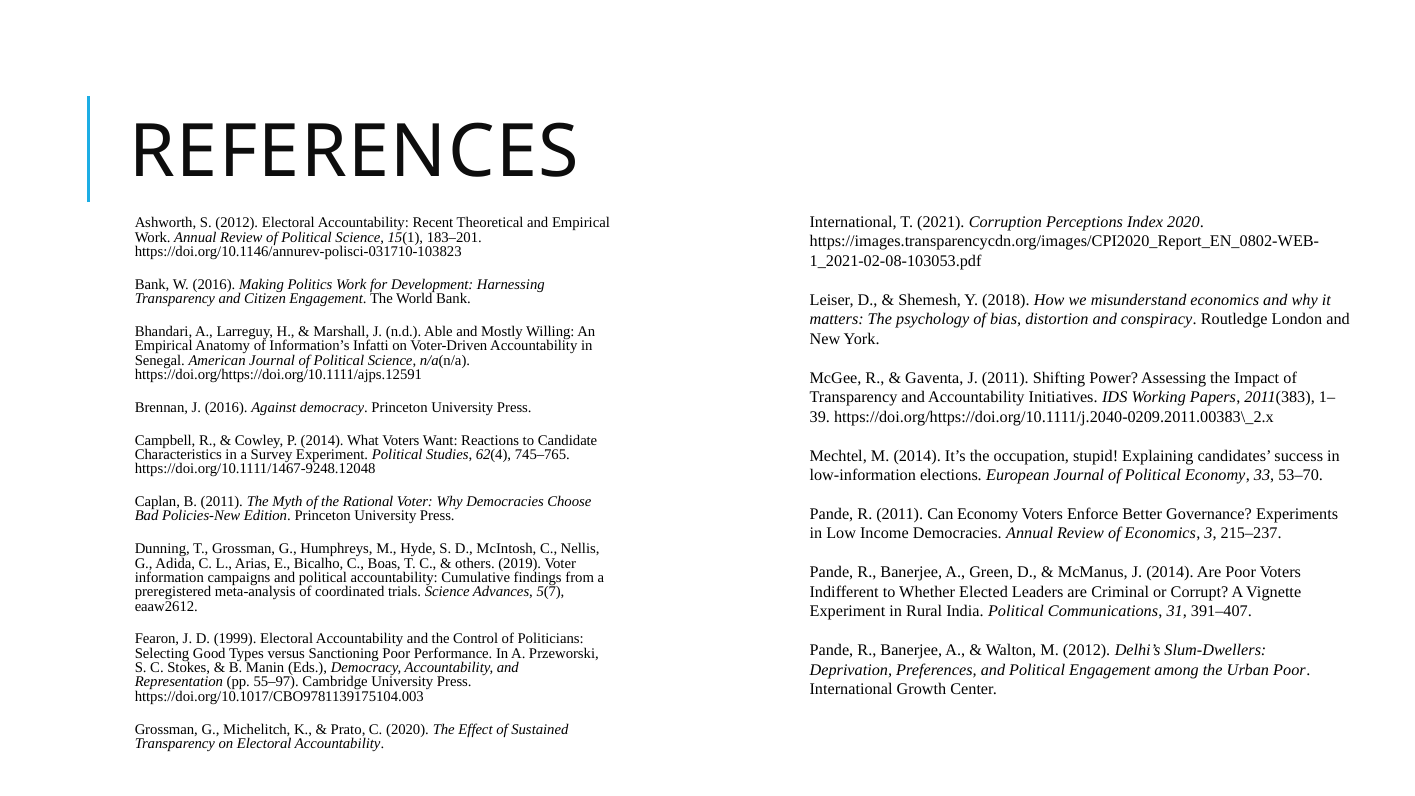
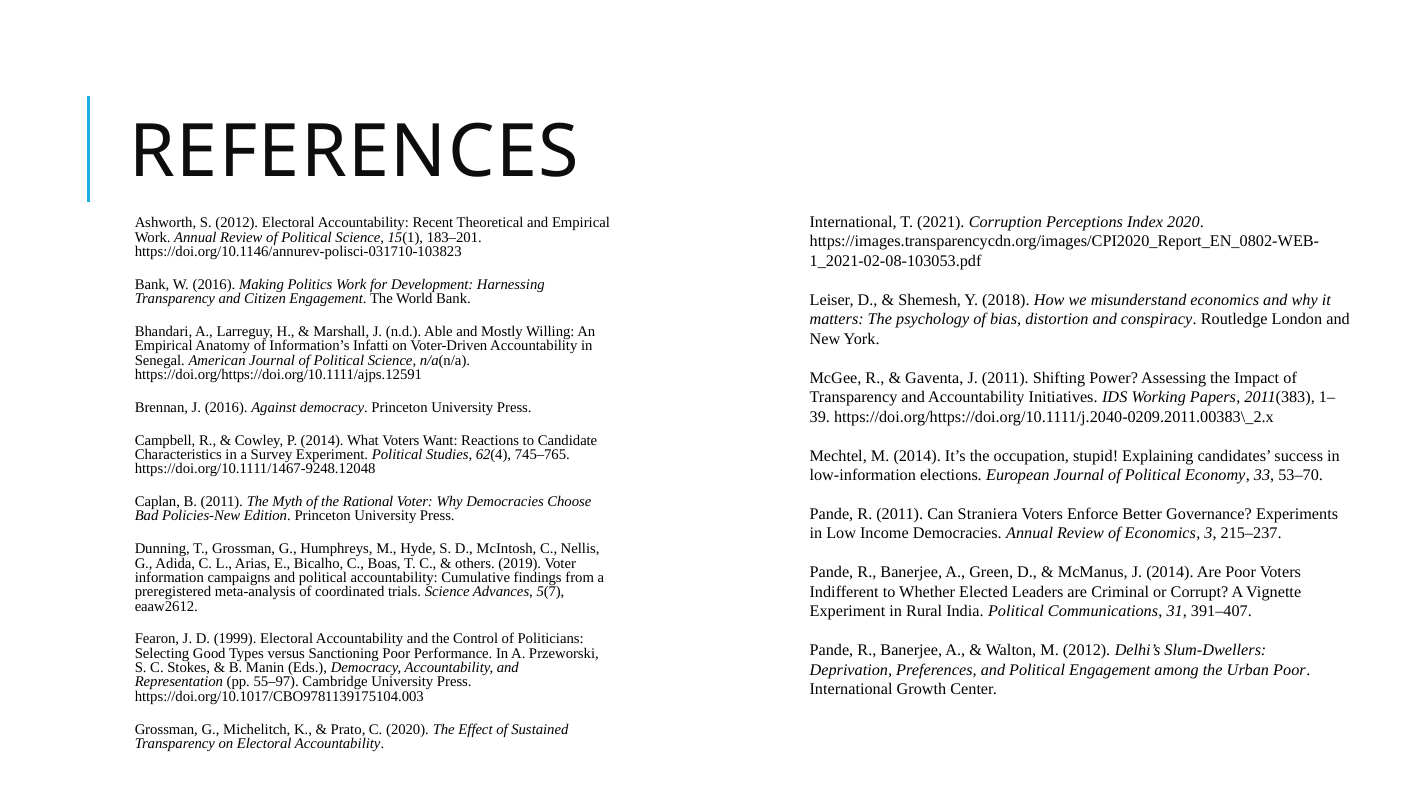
Can Economy: Economy -> Straniera
